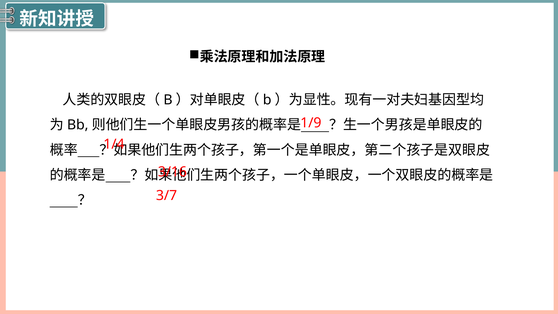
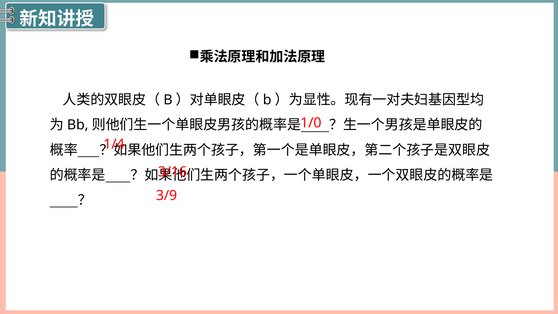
1/9: 1/9 -> 1/0
3/7: 3/7 -> 3/9
